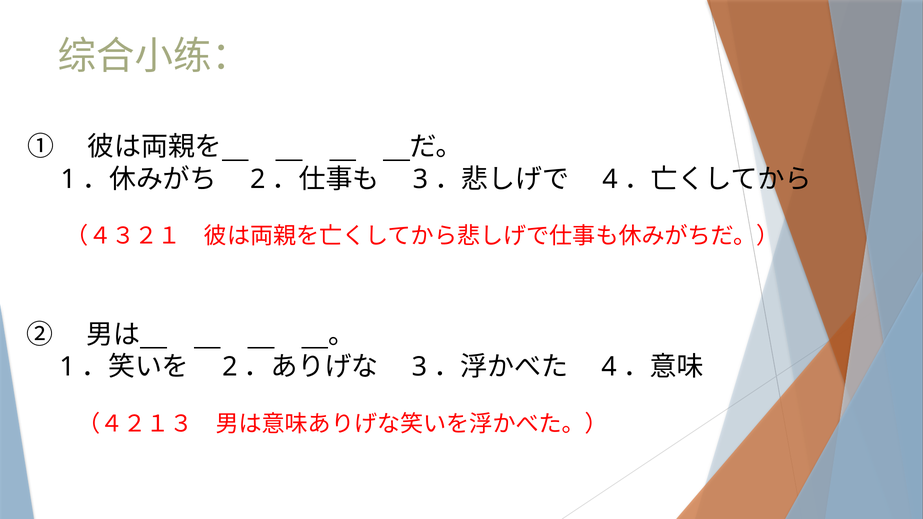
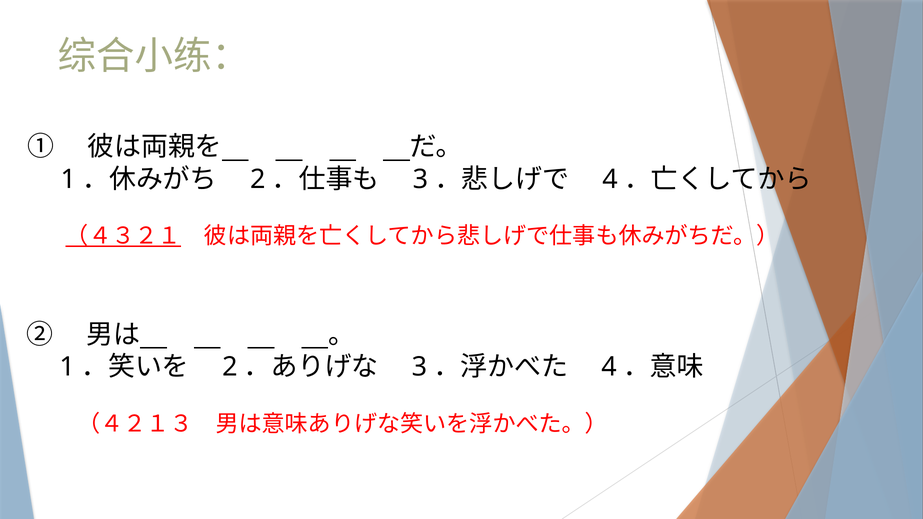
（４３２１ underline: none -> present
